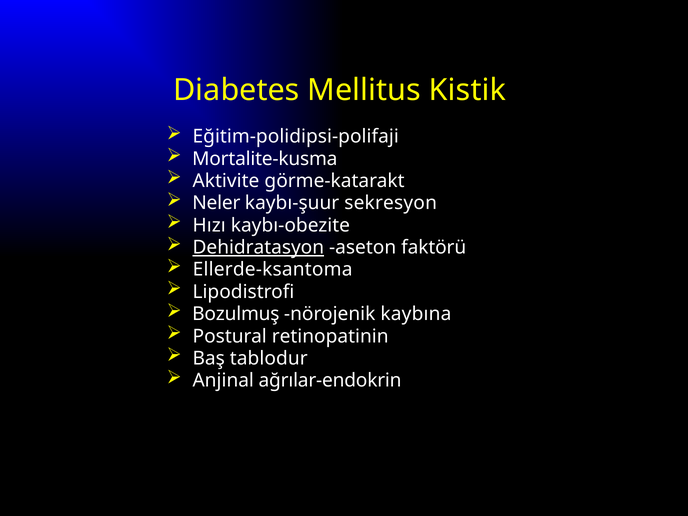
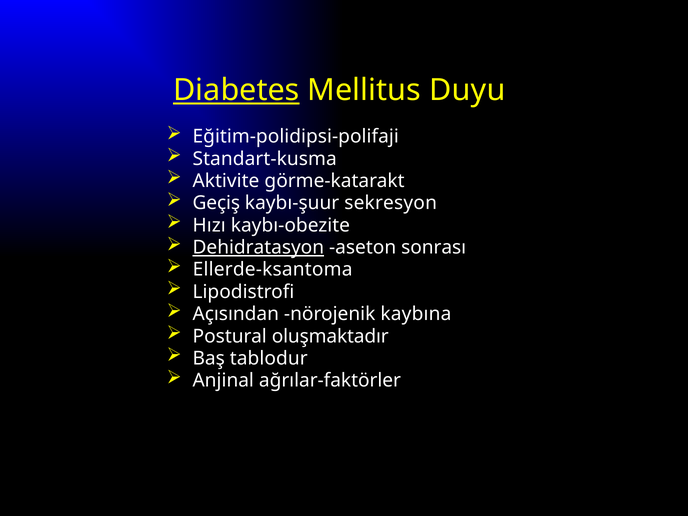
Diabetes underline: none -> present
Kistik: Kistik -> Duyu
Mortalite-kusma: Mortalite-kusma -> Standart-kusma
Neler: Neler -> Geçiş
faktörü: faktörü -> sonrası
Bozulmuş: Bozulmuş -> Açısından
retinopatinin: retinopatinin -> oluşmaktadır
ağrılar-endokrin: ağrılar-endokrin -> ağrılar-faktörler
